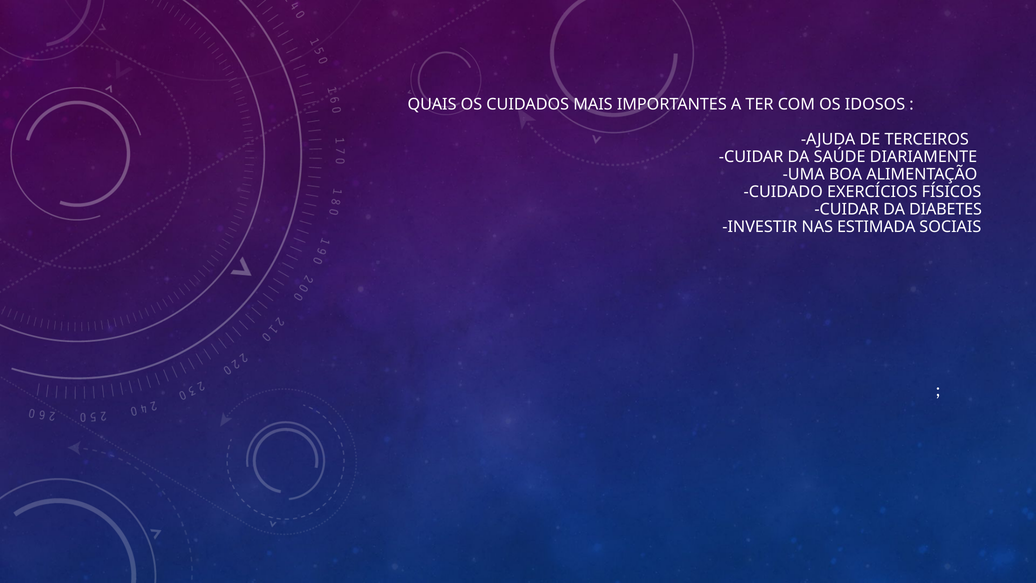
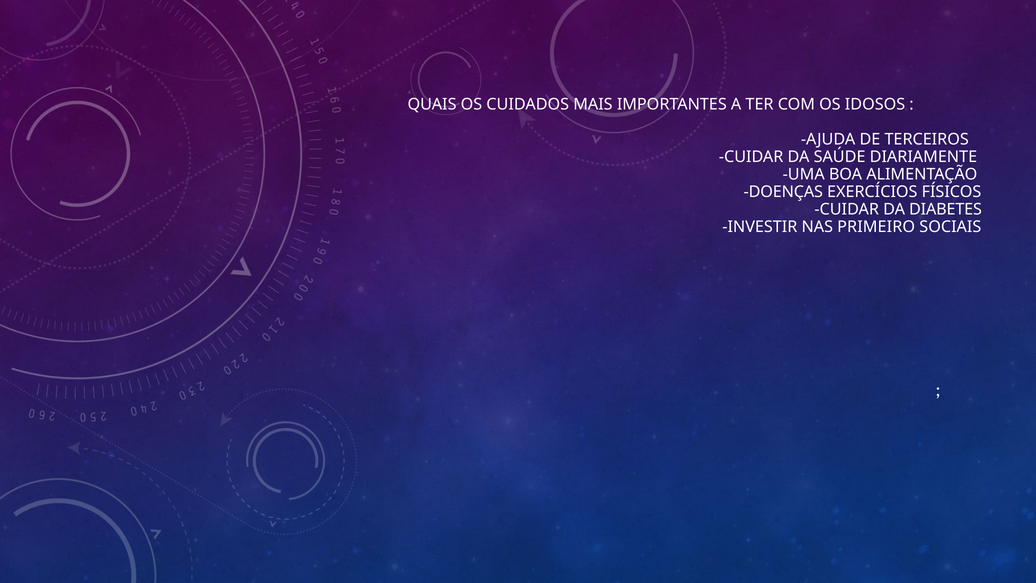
CUIDADO: CUIDADO -> DOENÇAS
ESTIMADA: ESTIMADA -> PRIMEIRO
